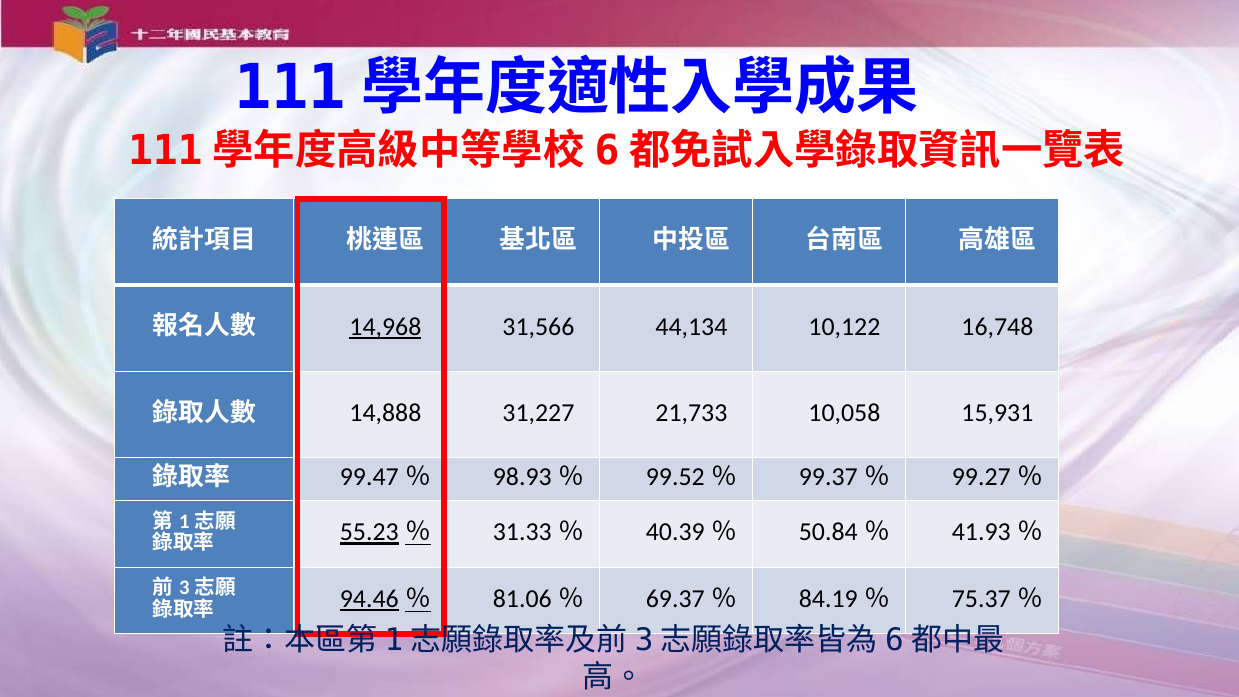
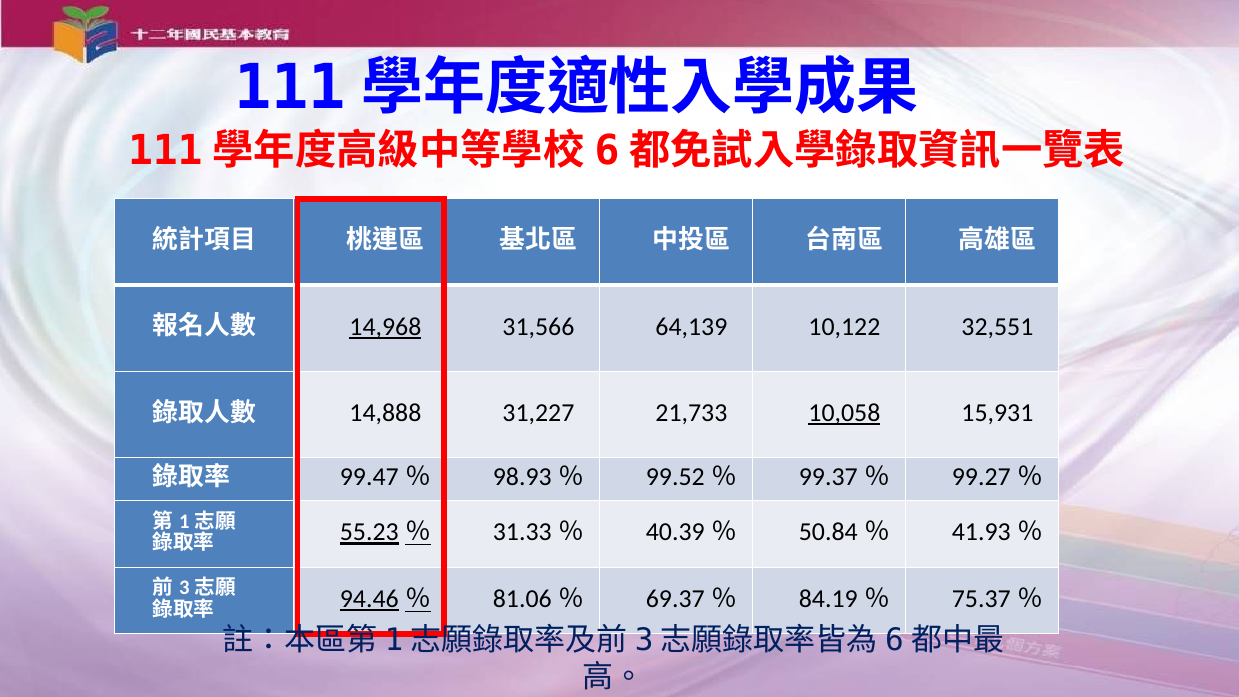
44,134: 44,134 -> 64,139
16,748: 16,748 -> 32,551
10,058 underline: none -> present
